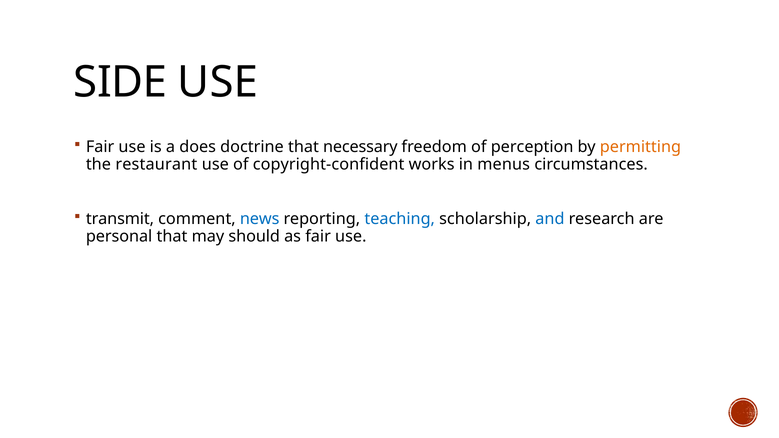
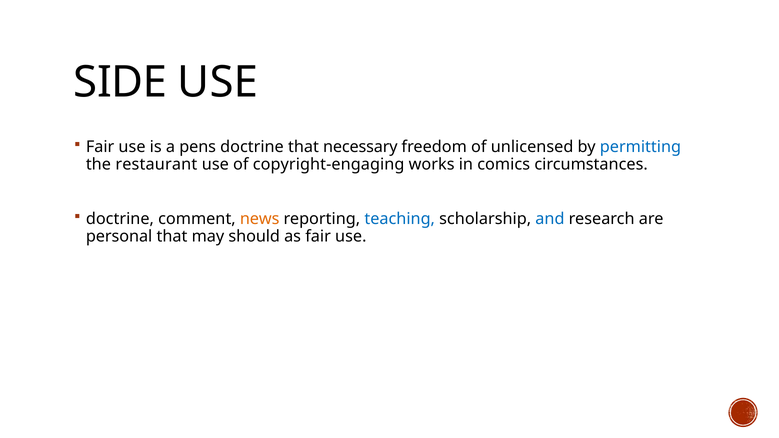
does: does -> pens
perception: perception -> unlicensed
permitting colour: orange -> blue
copyright-confident: copyright-confident -> copyright-engaging
menus: menus -> comics
transmit at (120, 219): transmit -> doctrine
news colour: blue -> orange
